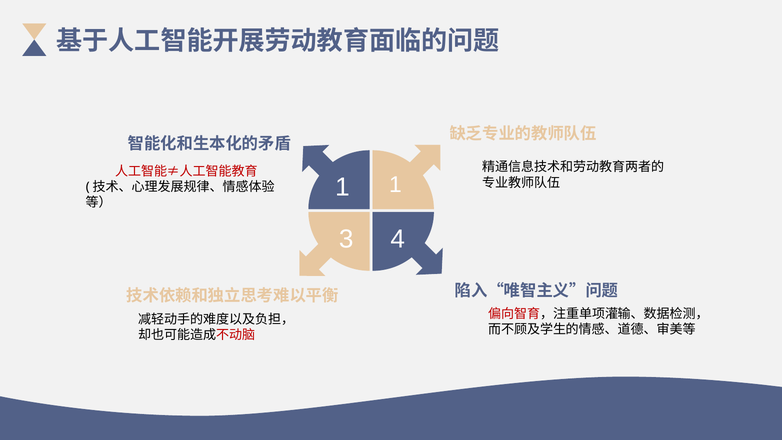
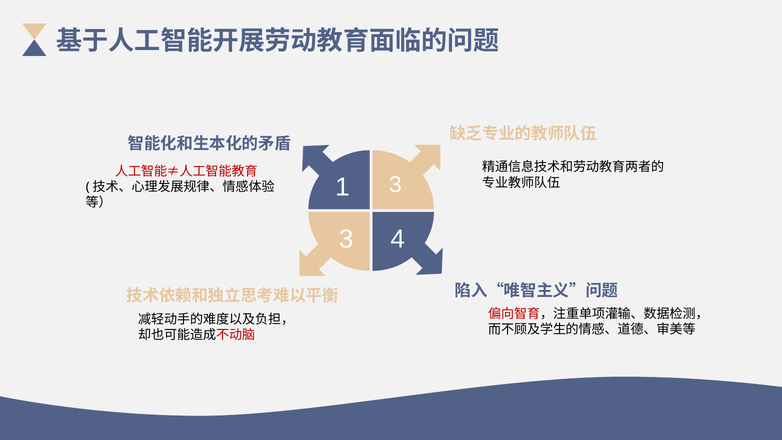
1 1: 1 -> 3
